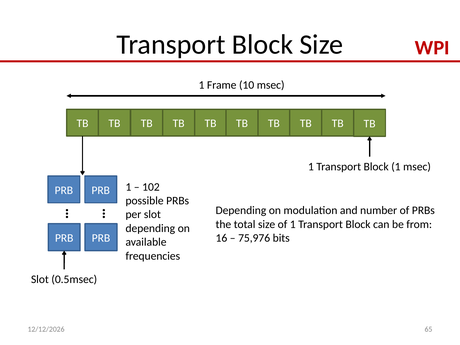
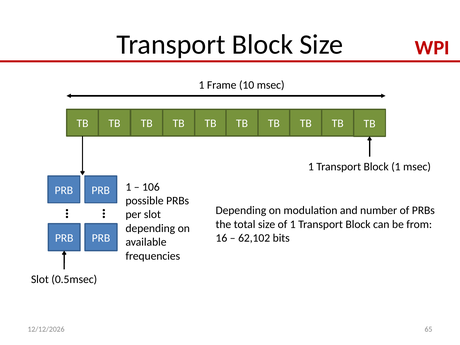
102: 102 -> 106
75,976: 75,976 -> 62,102
